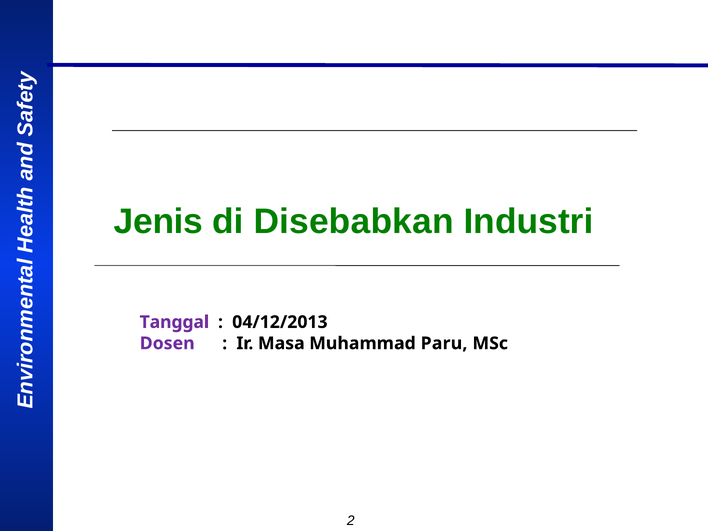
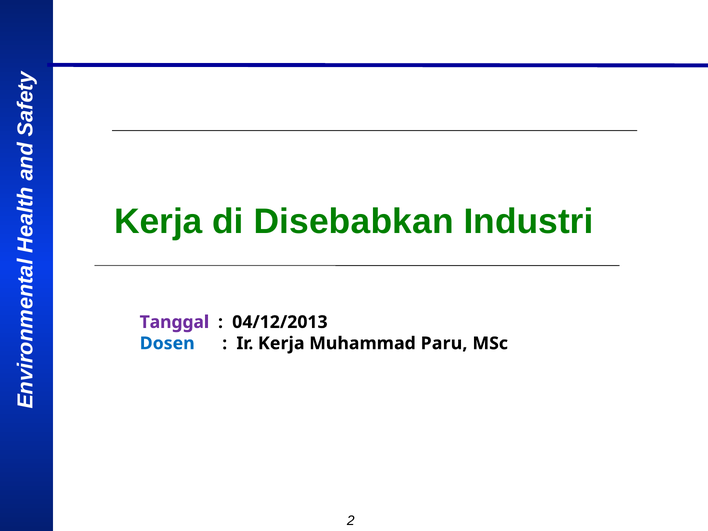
Jenis at (158, 221): Jenis -> Kerja
Dosen colour: purple -> blue
Ir Masa: Masa -> Kerja
